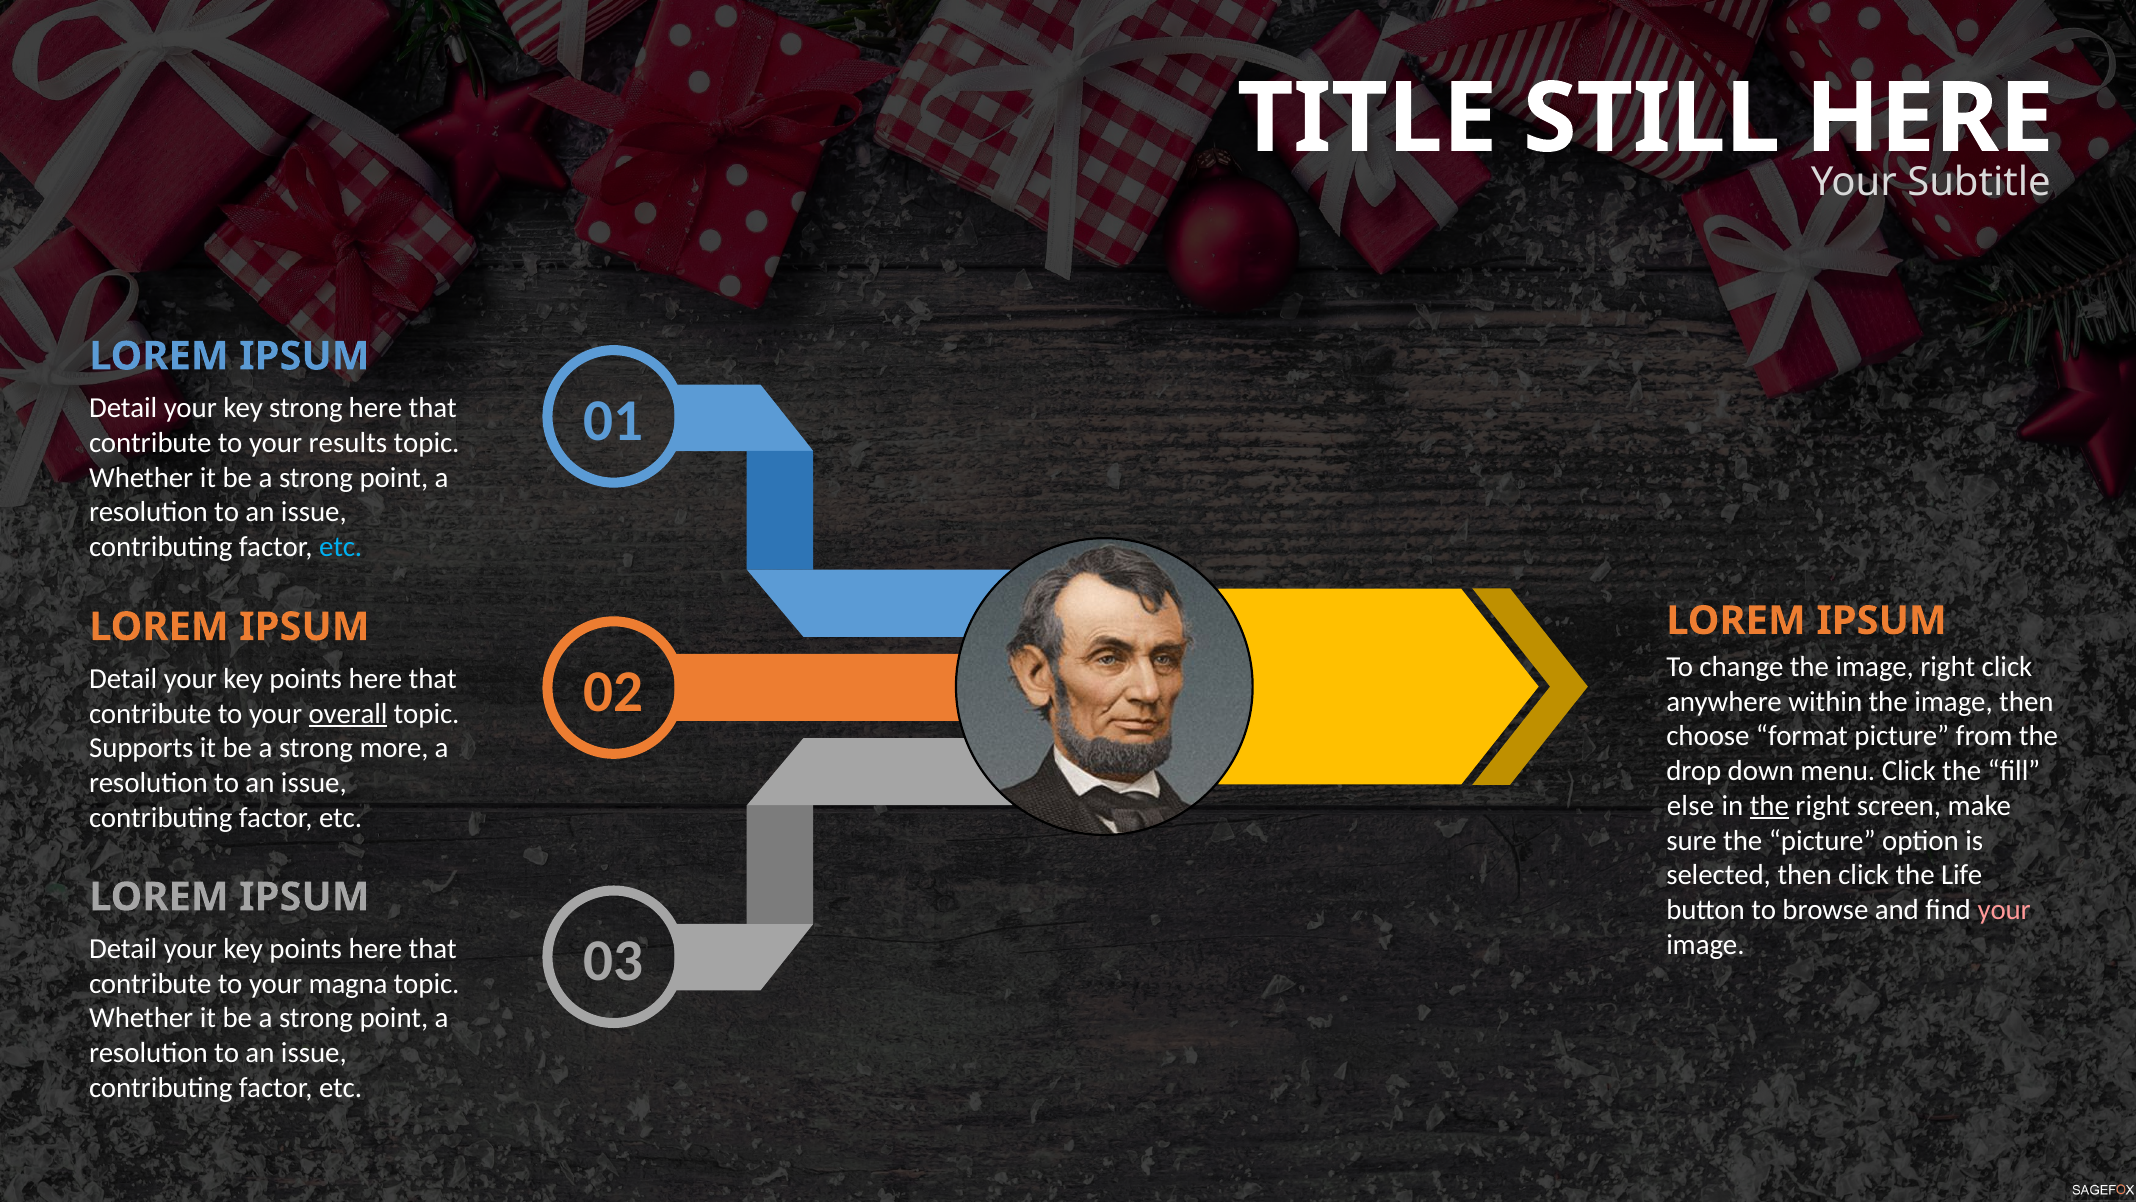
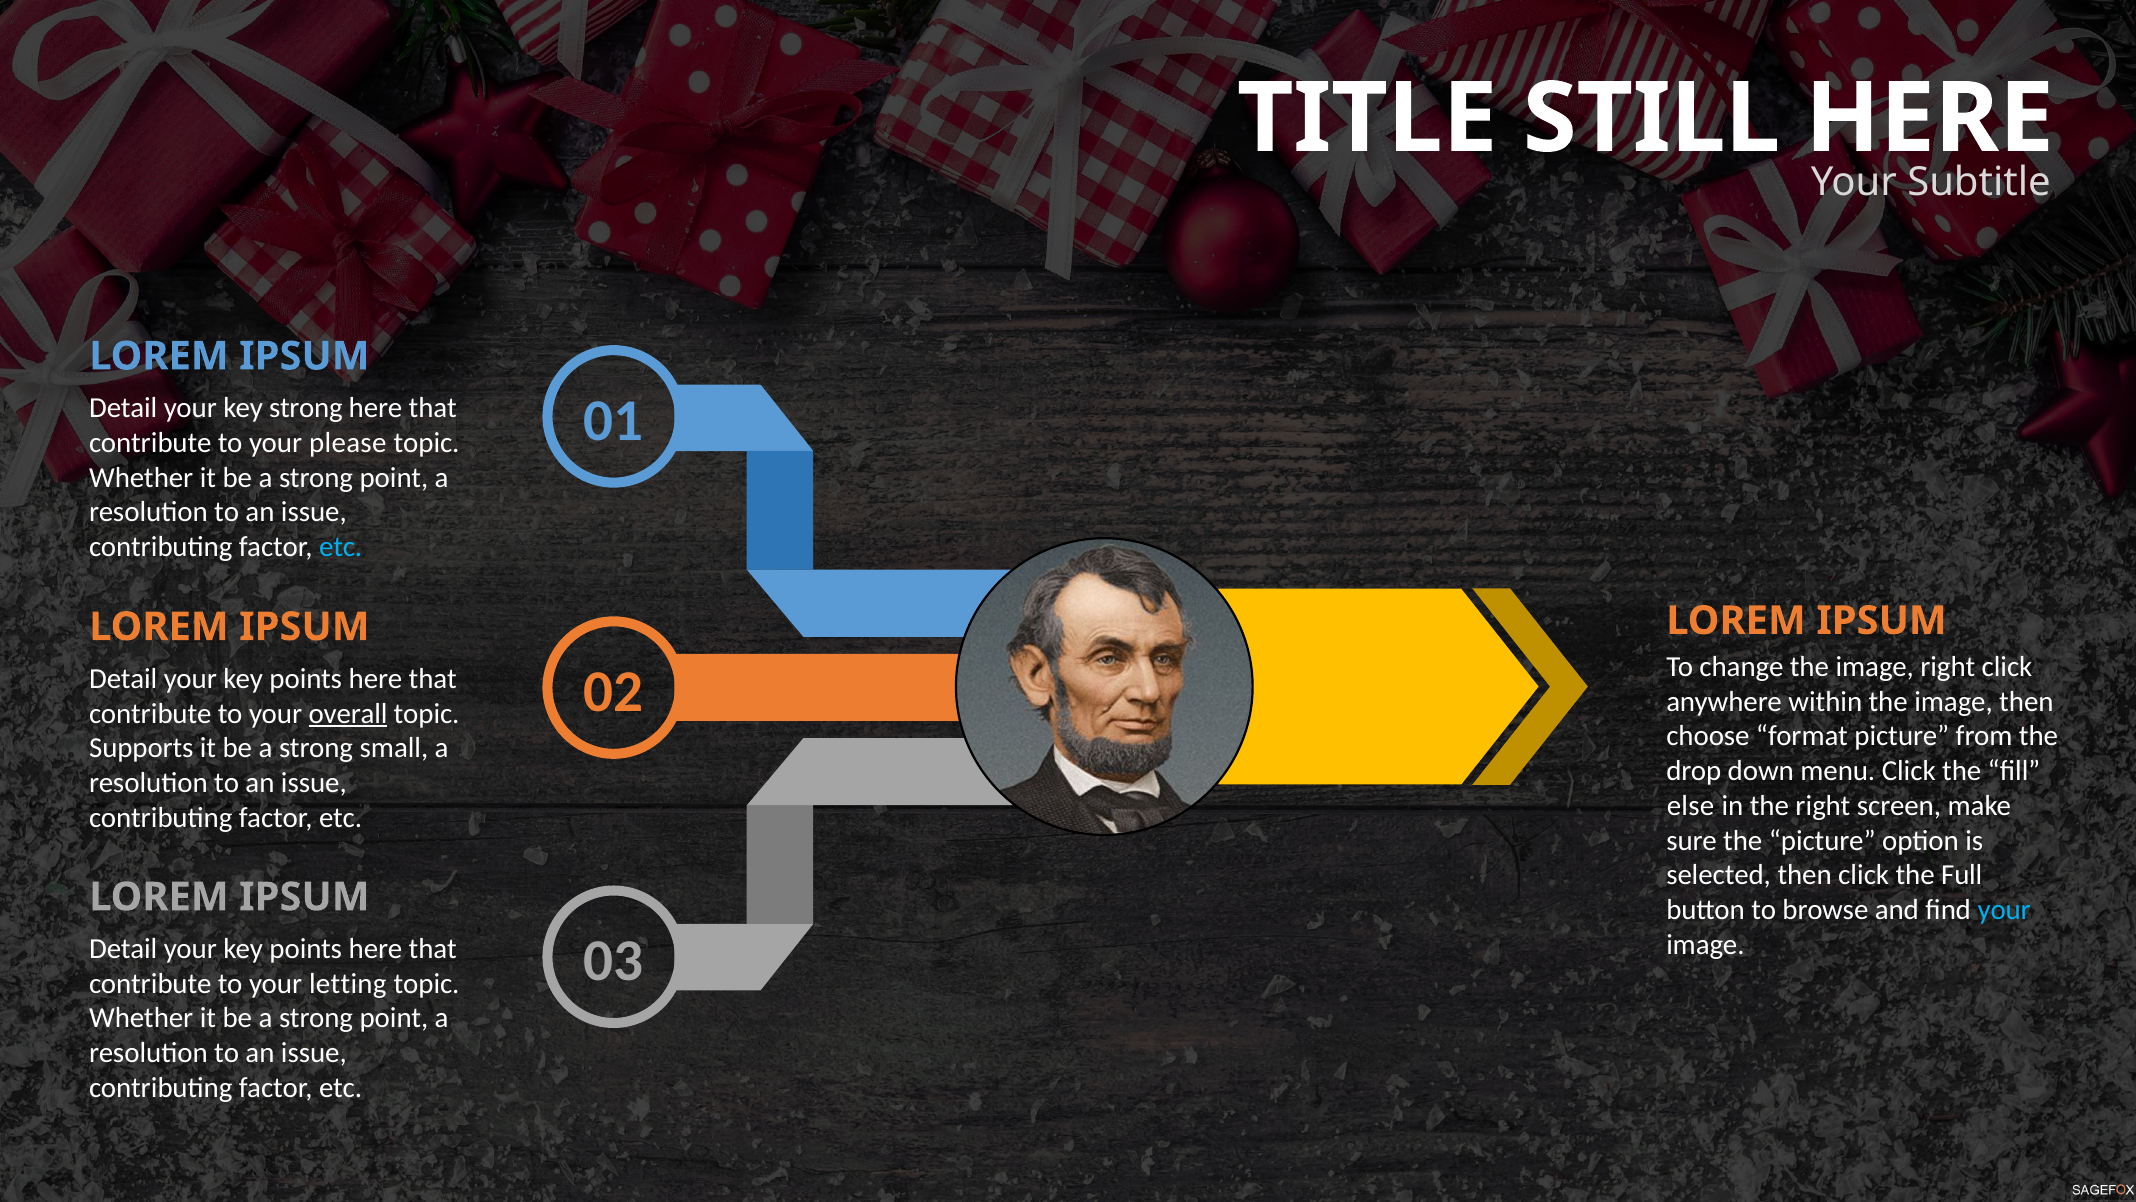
results: results -> please
more: more -> small
the at (1769, 806) underline: present -> none
Life: Life -> Full
your at (2004, 910) colour: pink -> light blue
magna: magna -> letting
